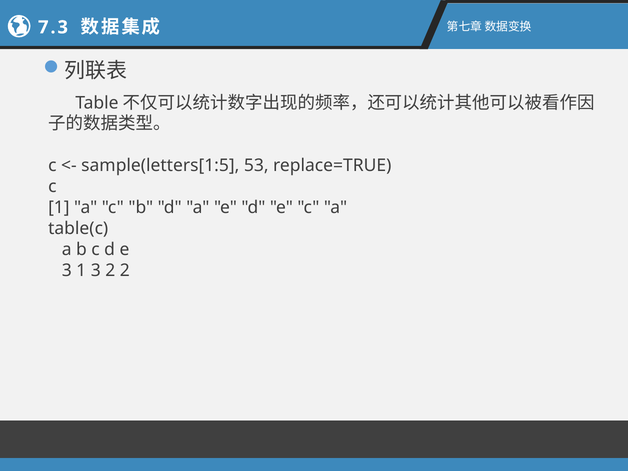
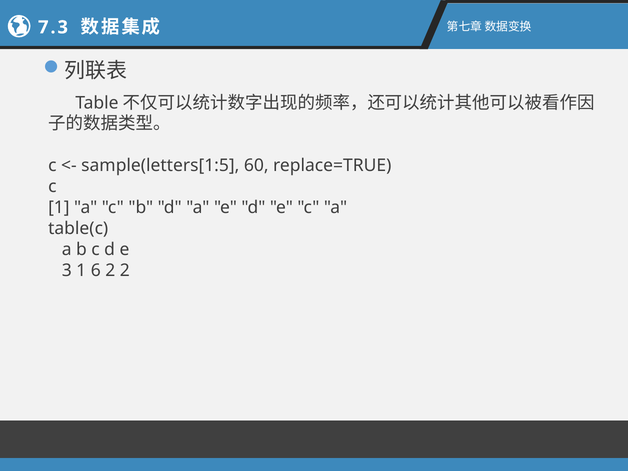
53: 53 -> 60
1 3: 3 -> 6
